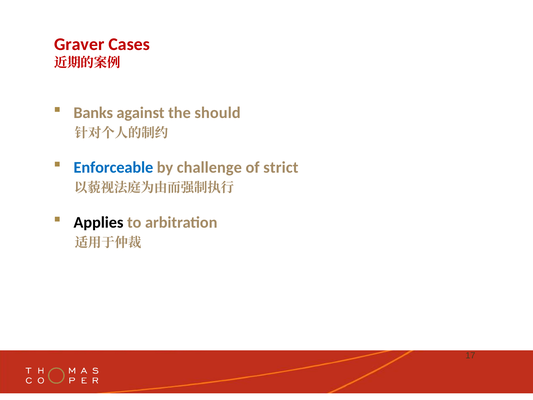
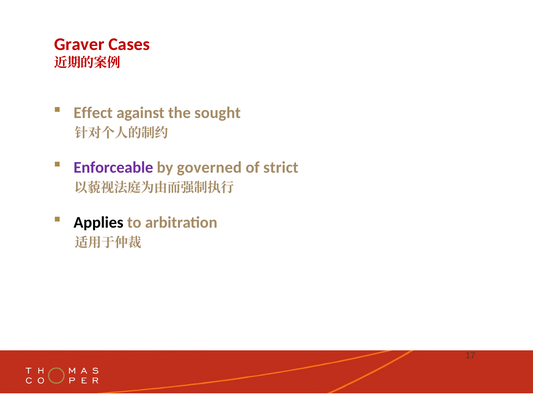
Banks: Banks -> Effect
should: should -> sought
Enforceable colour: blue -> purple
challenge: challenge -> governed
